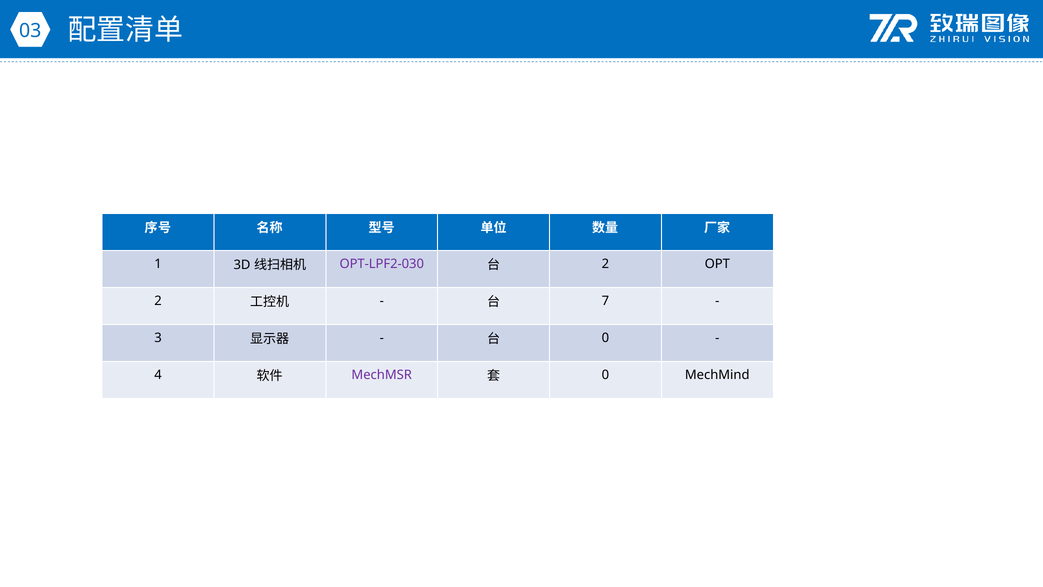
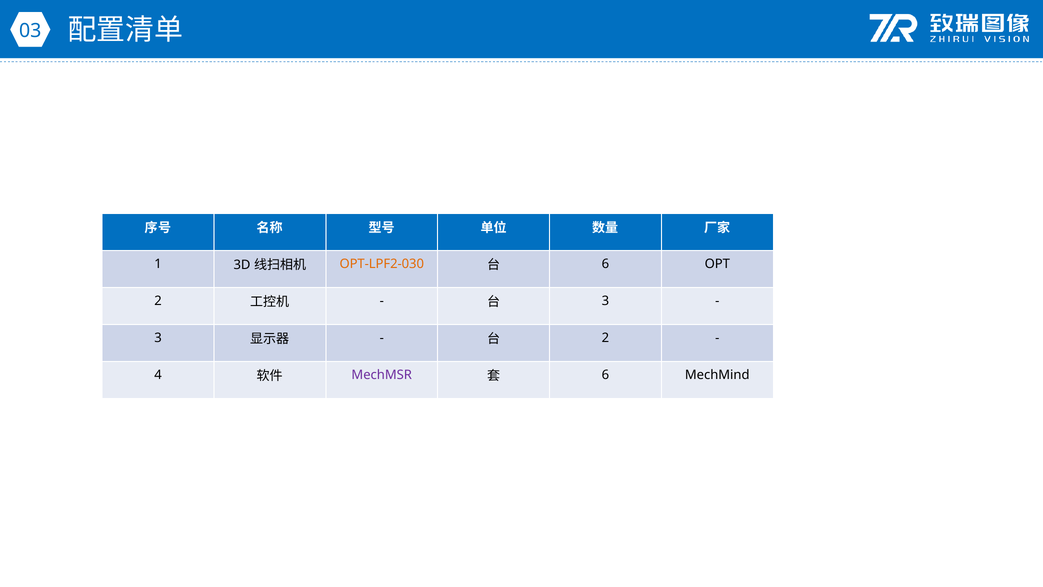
OPT-LPF2-030 colour: purple -> orange
2 at (605, 264): 2 -> 6
7 at (605, 301): 7 -> 3
0 at (605, 338): 0 -> 2
0 at (605, 375): 0 -> 6
